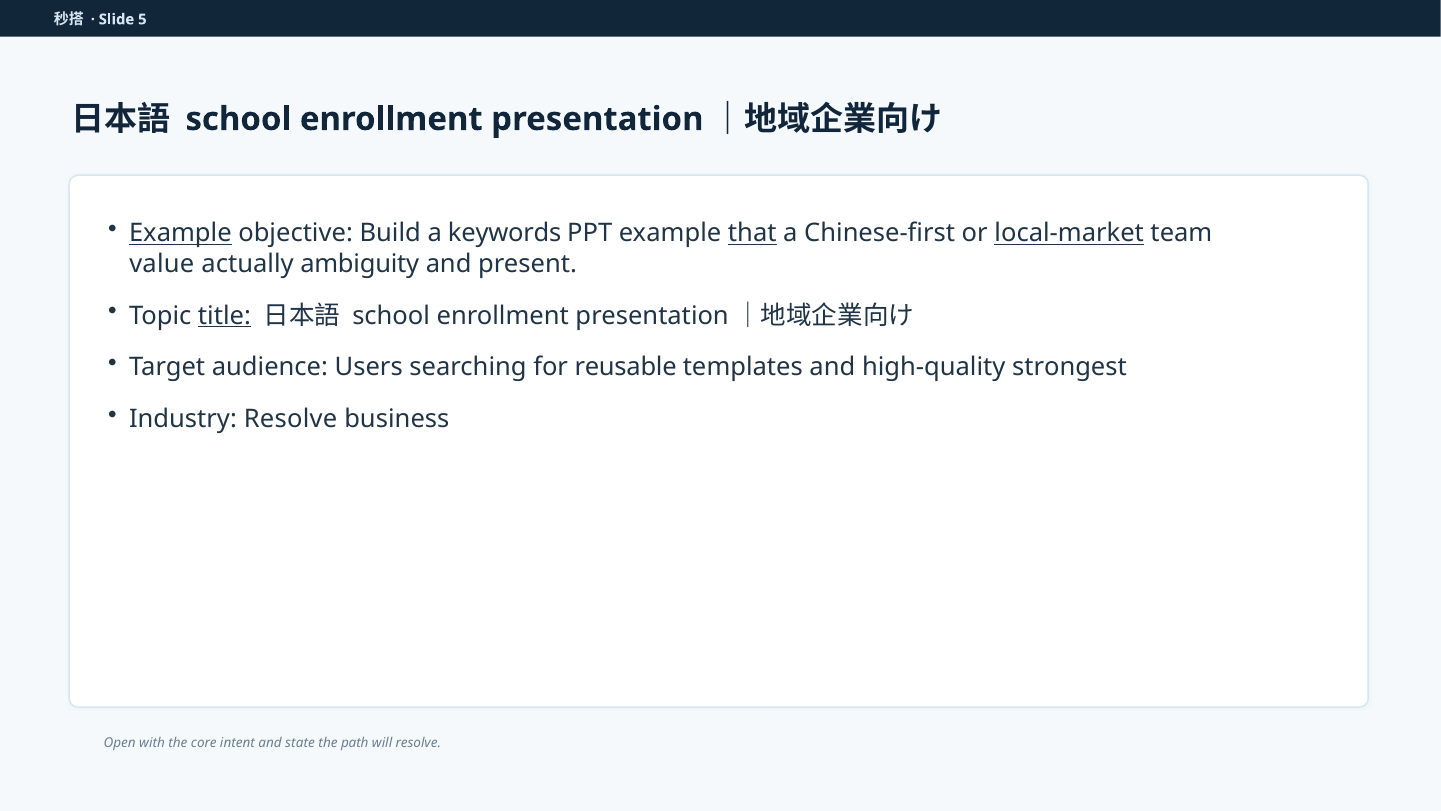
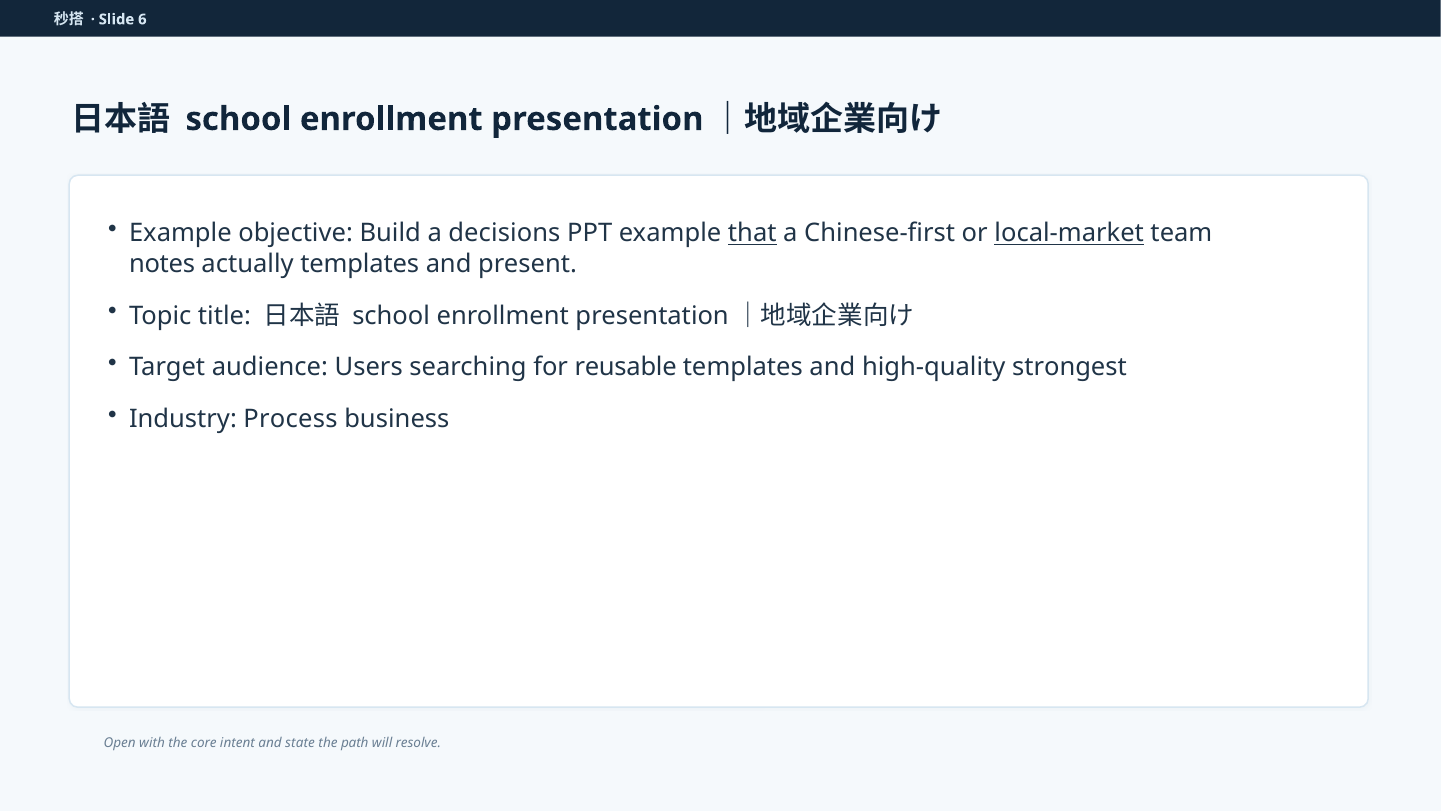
5: 5 -> 6
Example at (180, 233) underline: present -> none
keywords: keywords -> decisions
value: value -> notes
actually ambiguity: ambiguity -> templates
title underline: present -> none
Industry Resolve: Resolve -> Process
